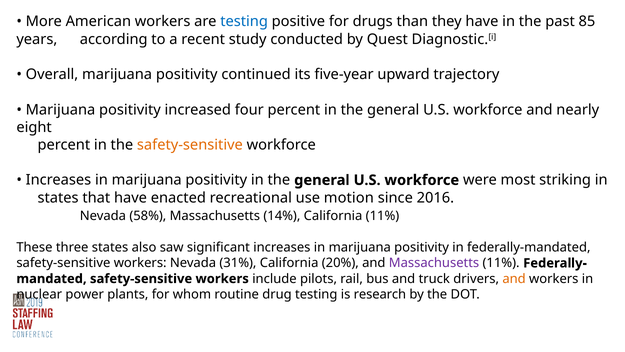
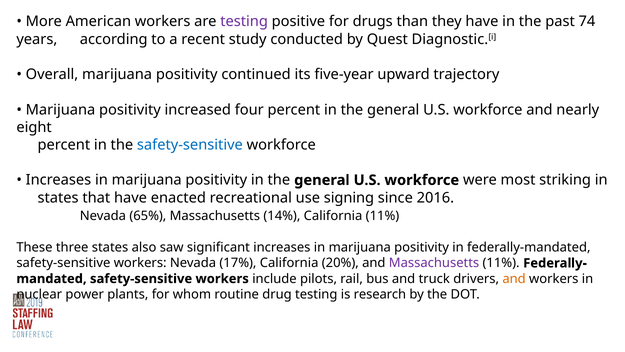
testing at (244, 22) colour: blue -> purple
85: 85 -> 74
safety-sensitive at (190, 145) colour: orange -> blue
motion: motion -> signing
58%: 58% -> 65%
31%: 31% -> 17%
